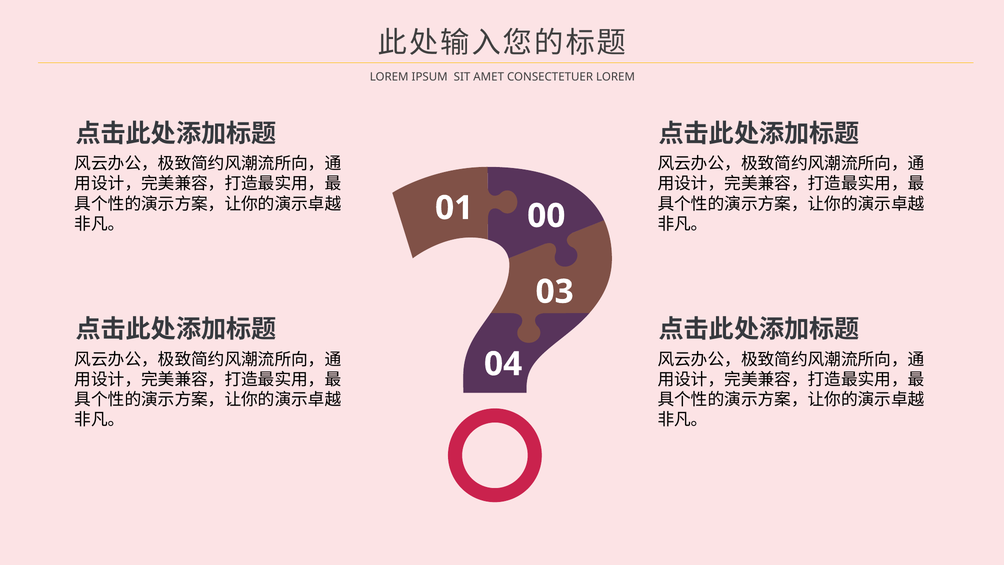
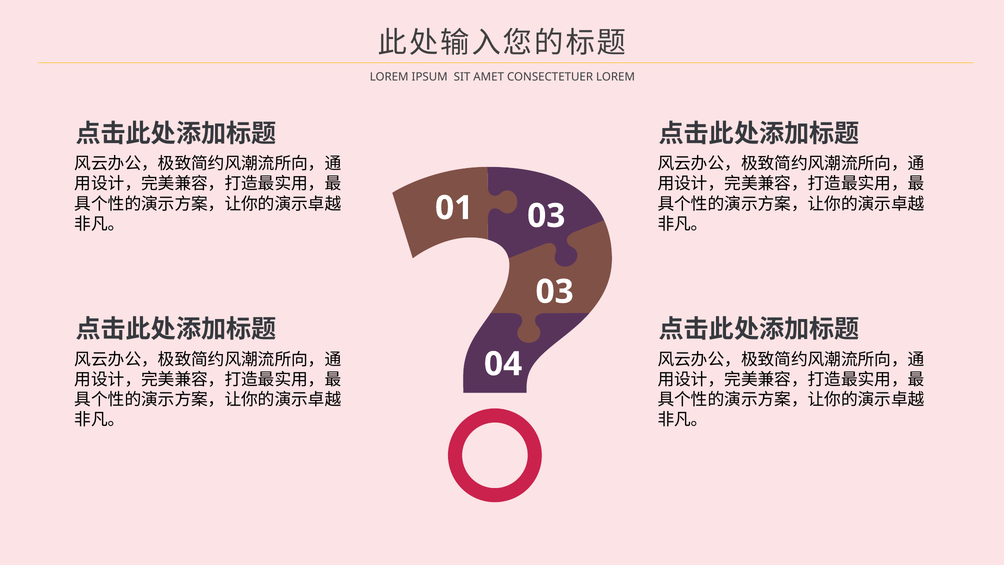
01 00: 00 -> 03
